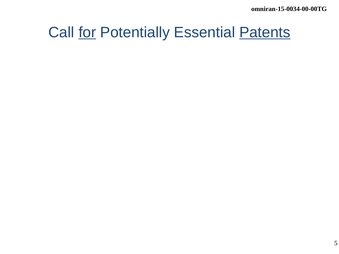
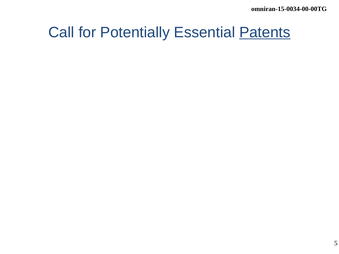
for underline: present -> none
